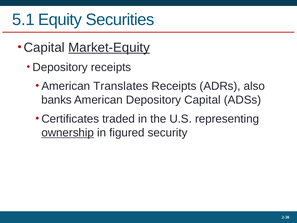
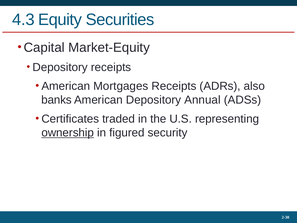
5.1: 5.1 -> 4.3
Market-Equity underline: present -> none
Translates: Translates -> Mortgages
Depository Capital: Capital -> Annual
